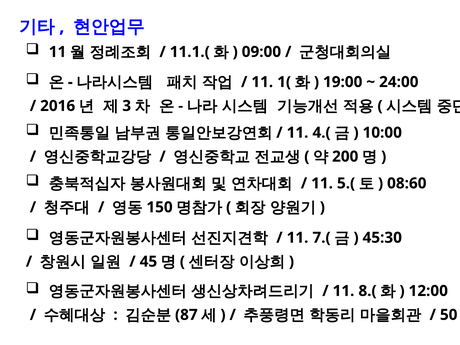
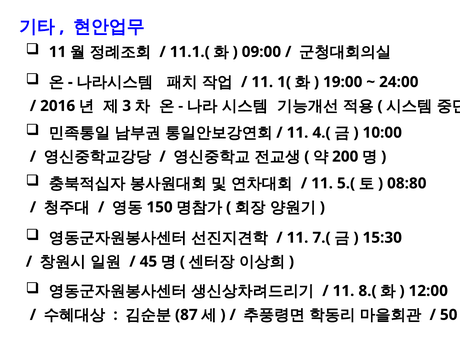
08:60: 08:60 -> 08:80
45:30: 45:30 -> 15:30
